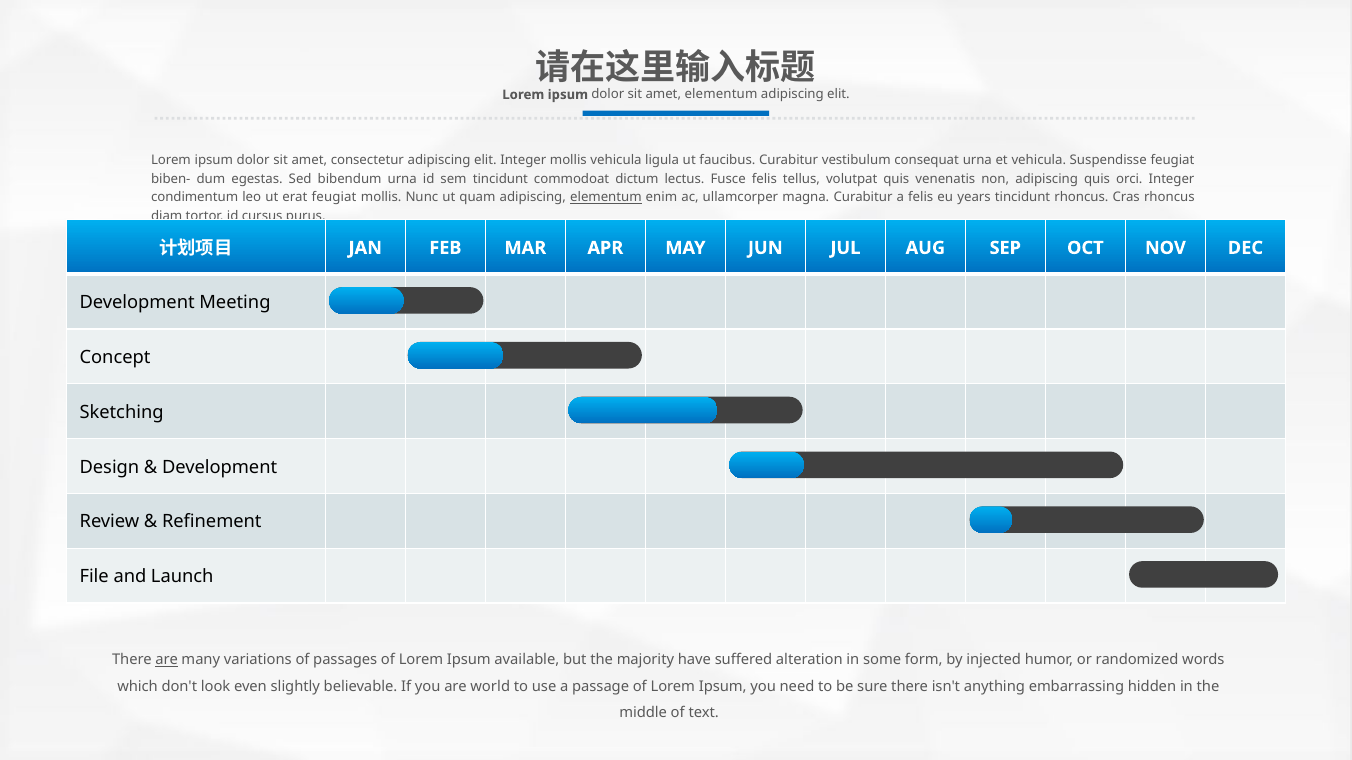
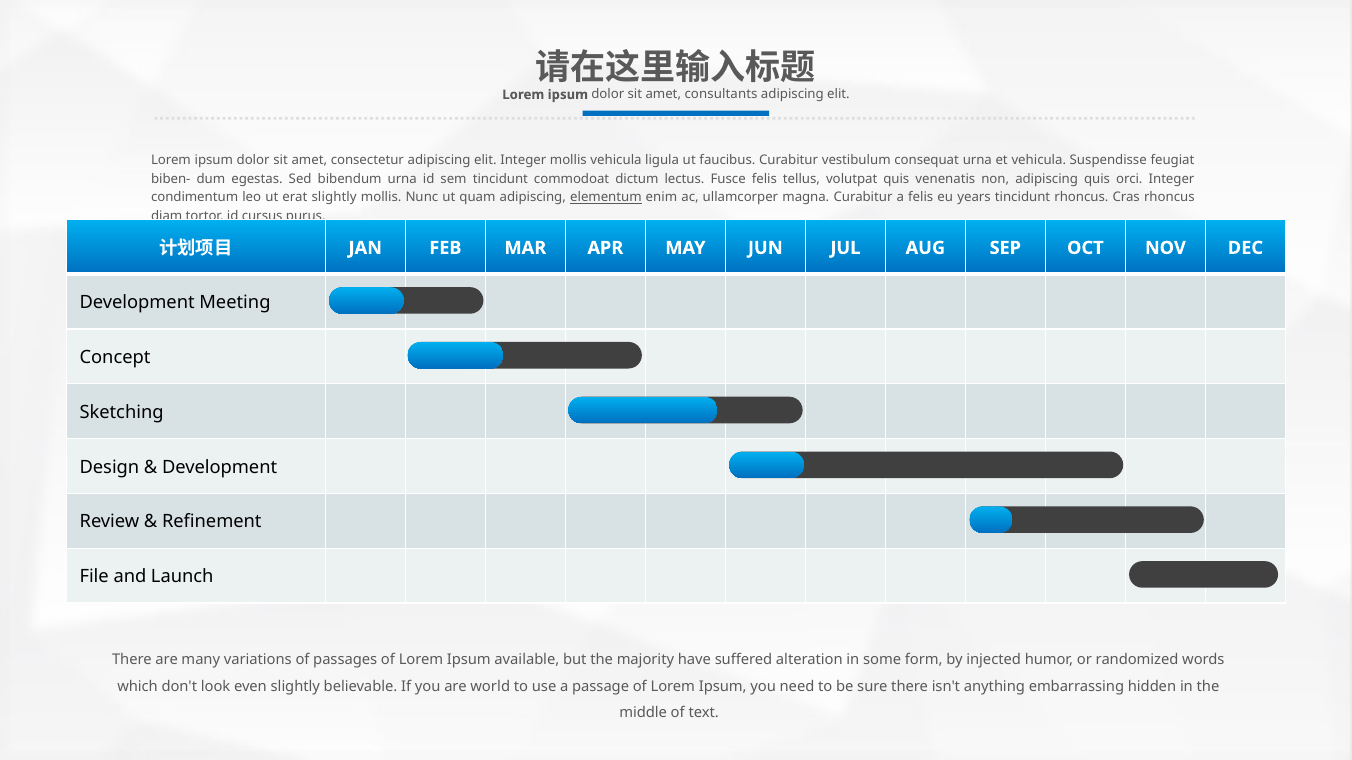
amet elementum: elementum -> consultants
erat feugiat: feugiat -> slightly
are at (167, 660) underline: present -> none
